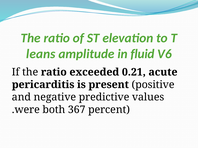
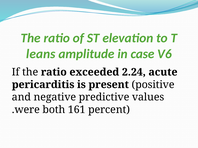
fluid: fluid -> case
0.21: 0.21 -> 2.24
367: 367 -> 161
